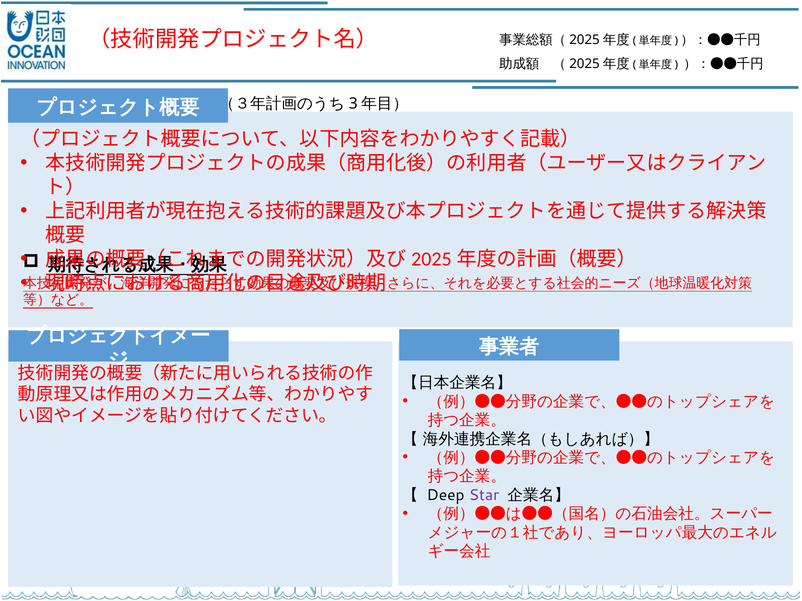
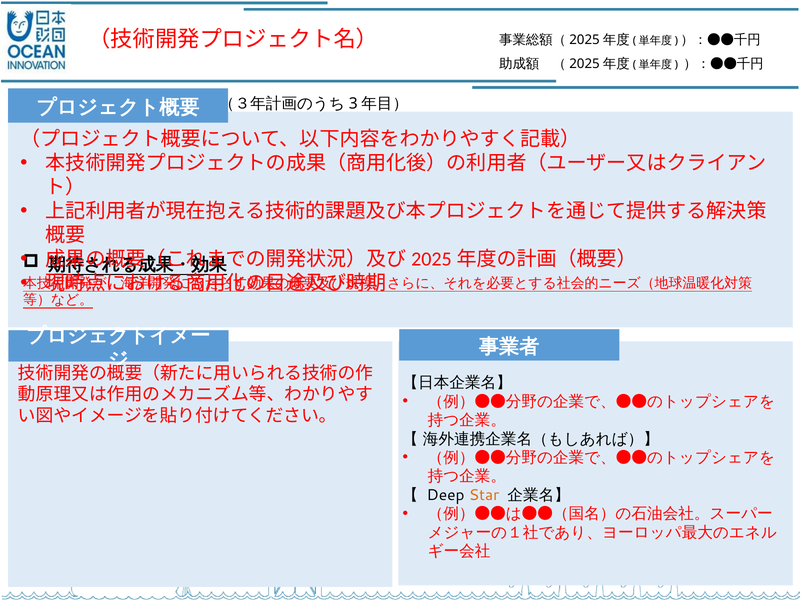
Star colour: purple -> orange
